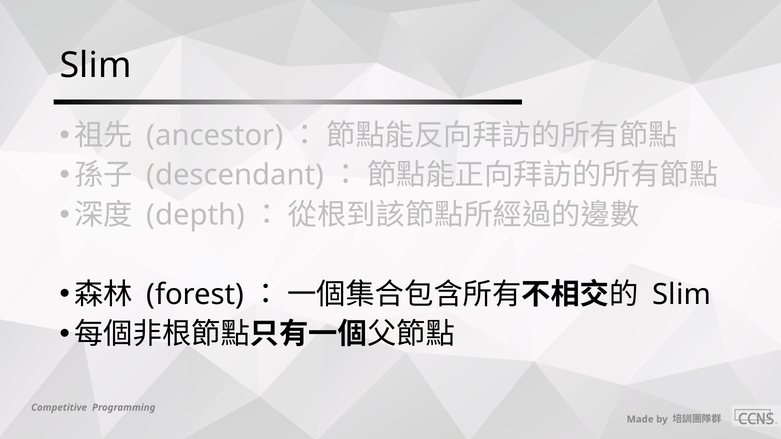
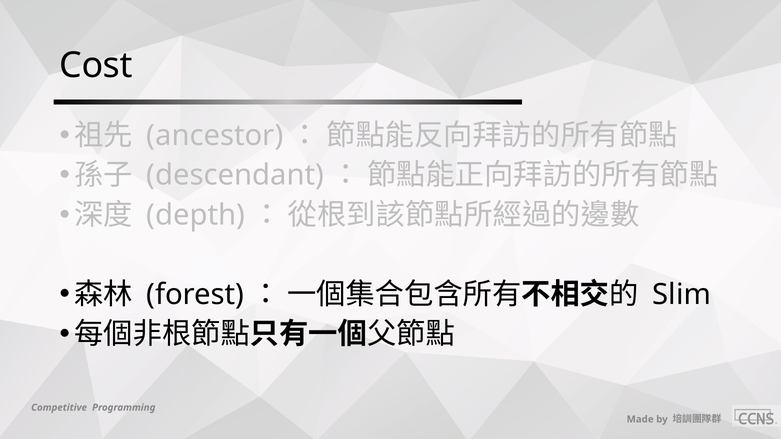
Slim at (96, 66): Slim -> Cost
